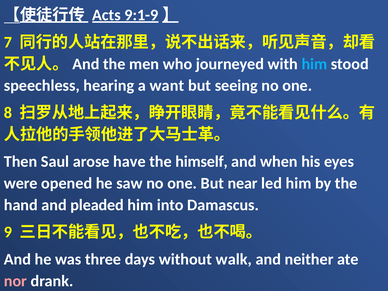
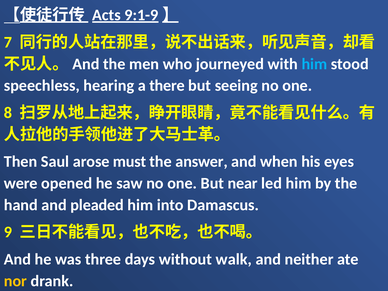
want: want -> there
have: have -> must
himself: himself -> answer
nor colour: pink -> yellow
